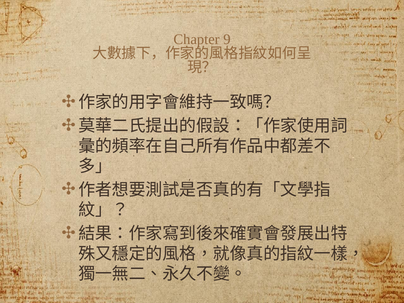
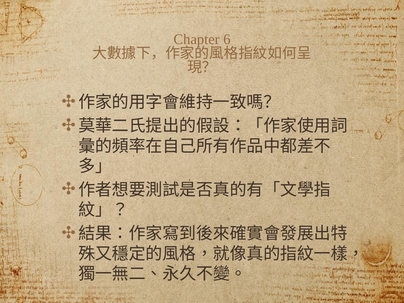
9: 9 -> 6
